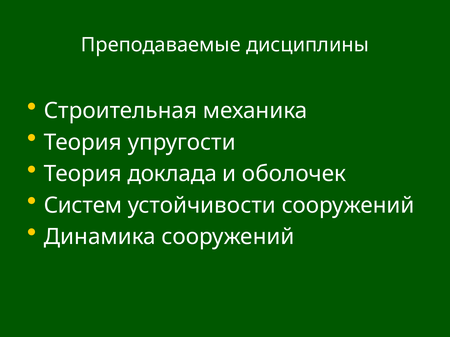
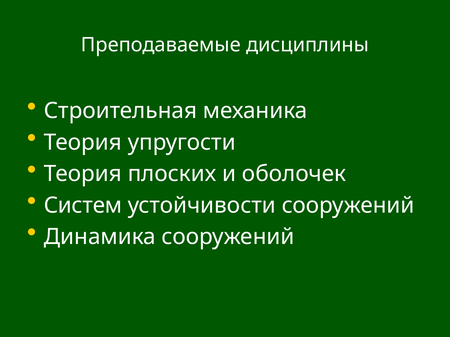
доклада: доклада -> плоских
